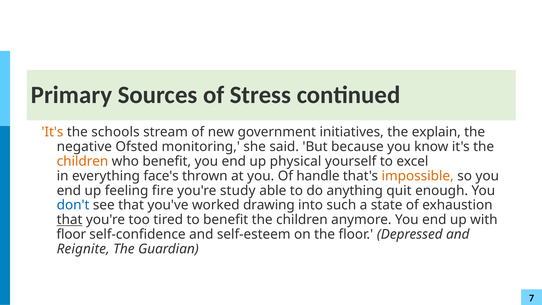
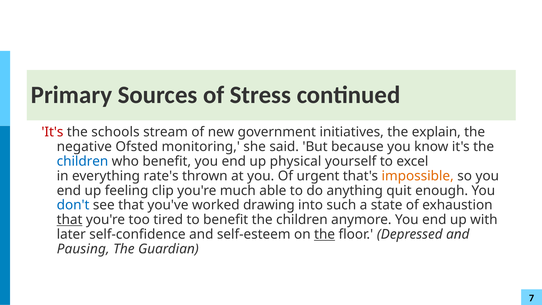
It's at (52, 132) colour: orange -> red
children at (82, 161) colour: orange -> blue
face's: face's -> rate's
handle: handle -> urgent
fire: fire -> clip
study: study -> much
floor at (71, 234): floor -> later
the at (325, 234) underline: none -> present
Reignite: Reignite -> Pausing
